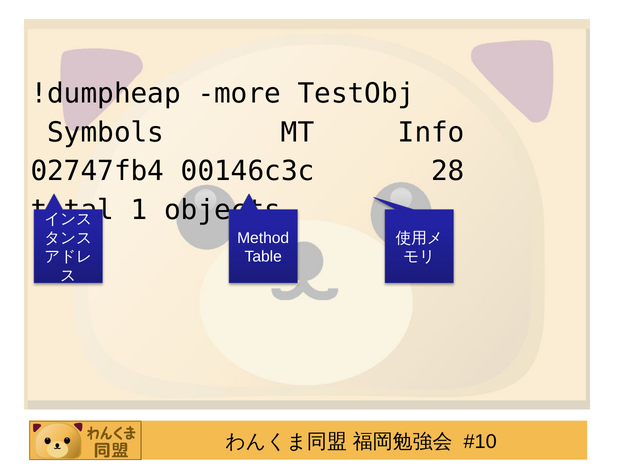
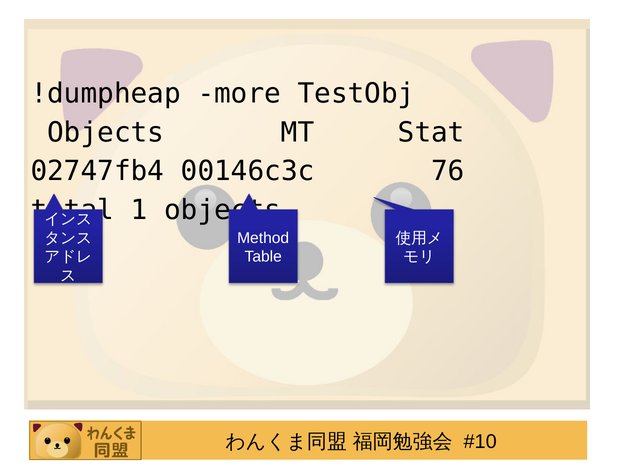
Symbols at (106, 132): Symbols -> Objects
Info: Info -> Stat
28: 28 -> 76
